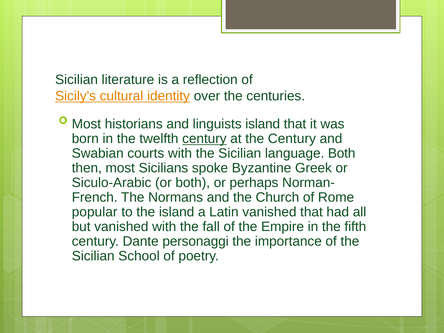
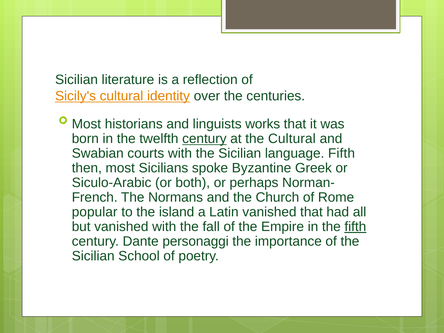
linguists island: island -> works
the Century: Century -> Cultural
language Both: Both -> Fifth
fifth at (355, 227) underline: none -> present
